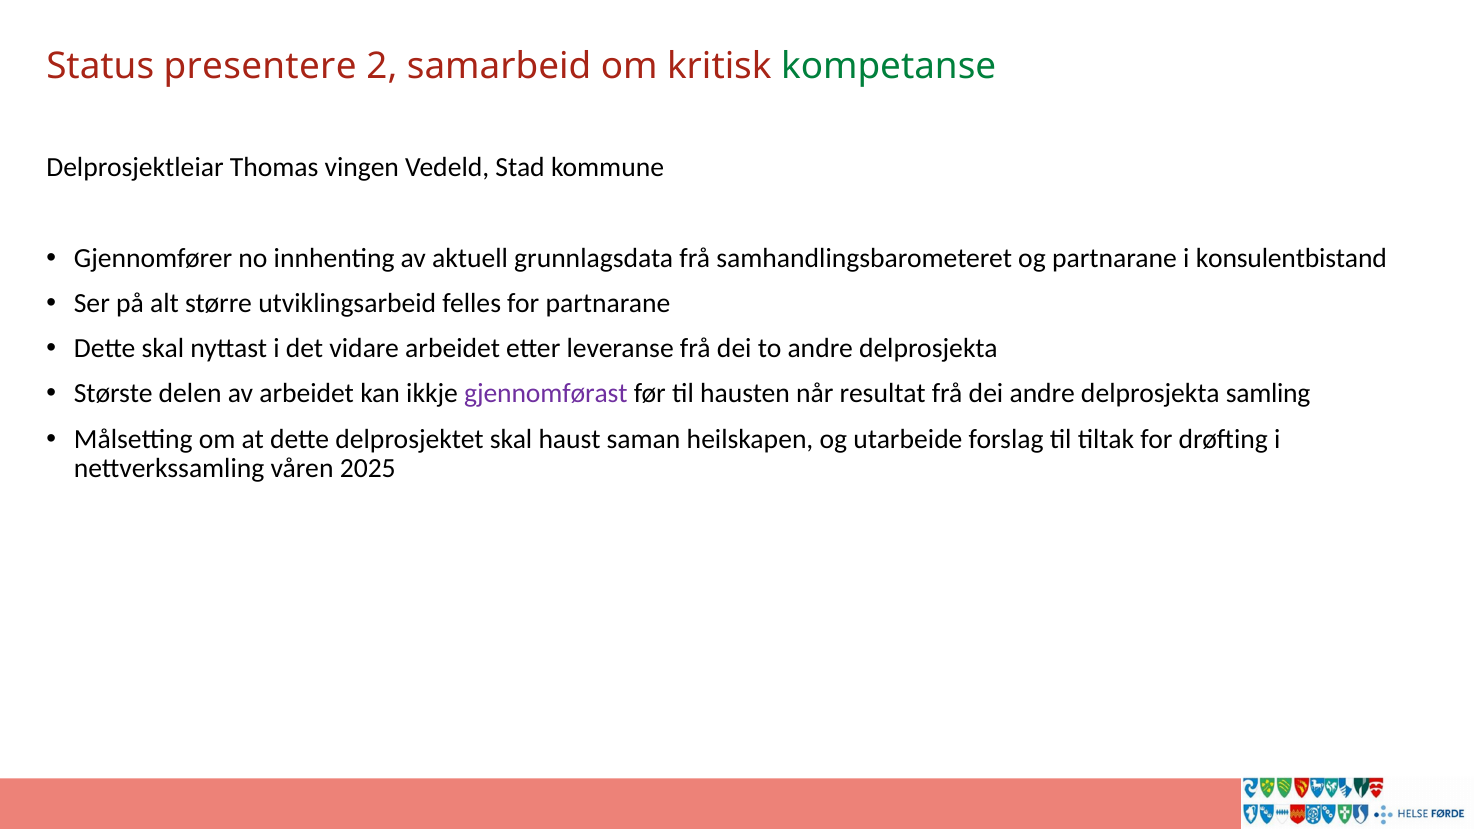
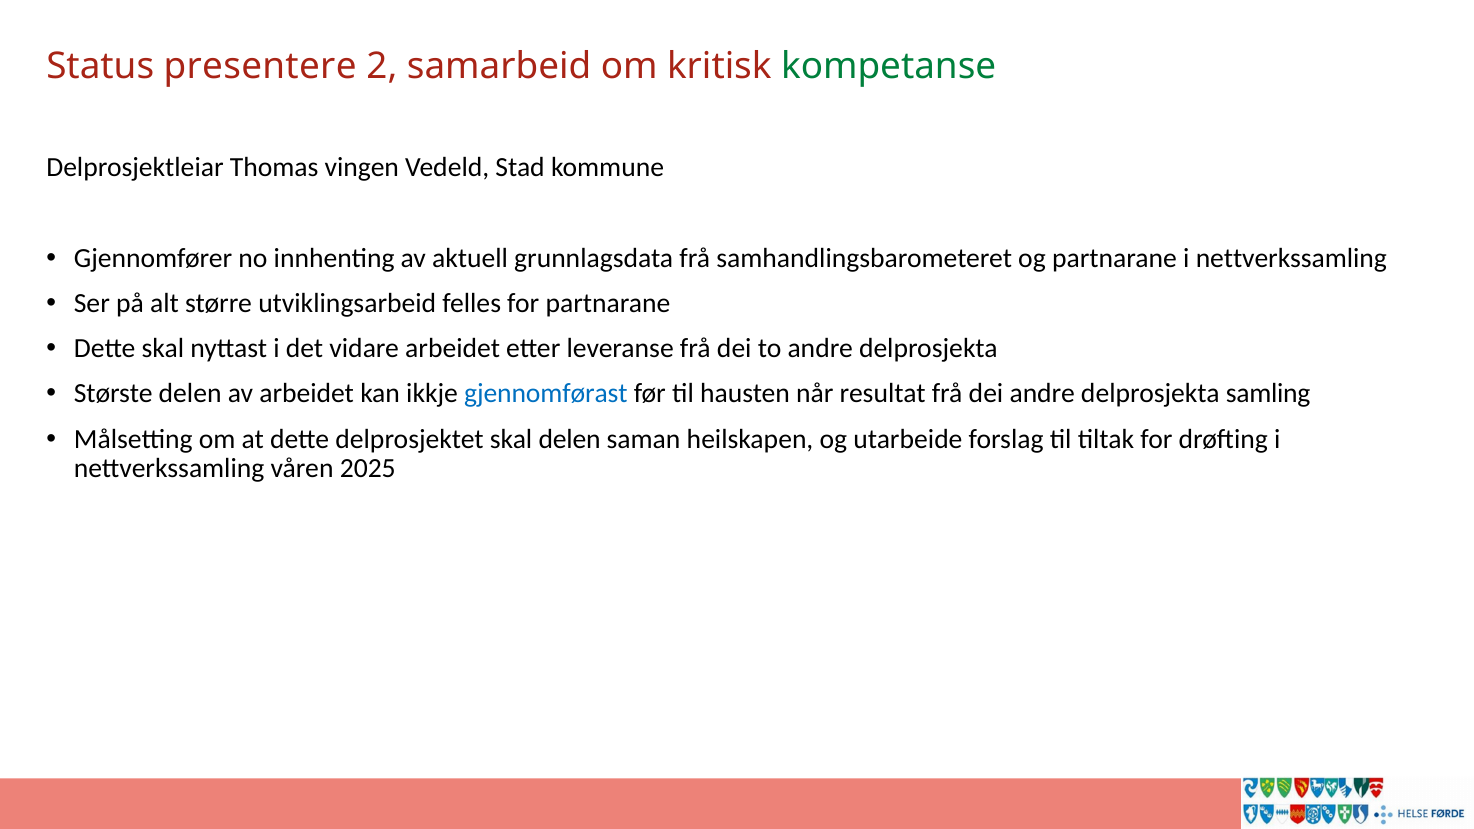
partnarane i konsulentbistand: konsulentbistand -> nettverkssamling
gjennomførast colour: purple -> blue
skal haust: haust -> delen
